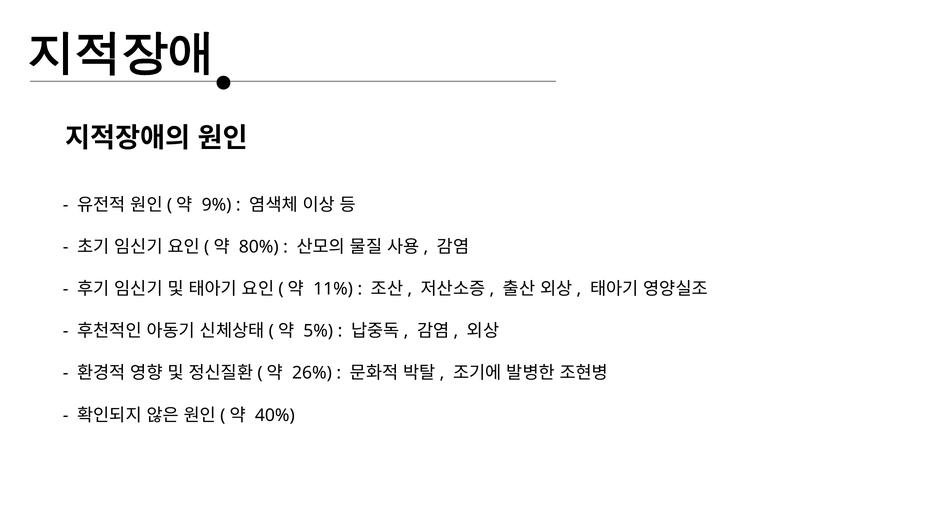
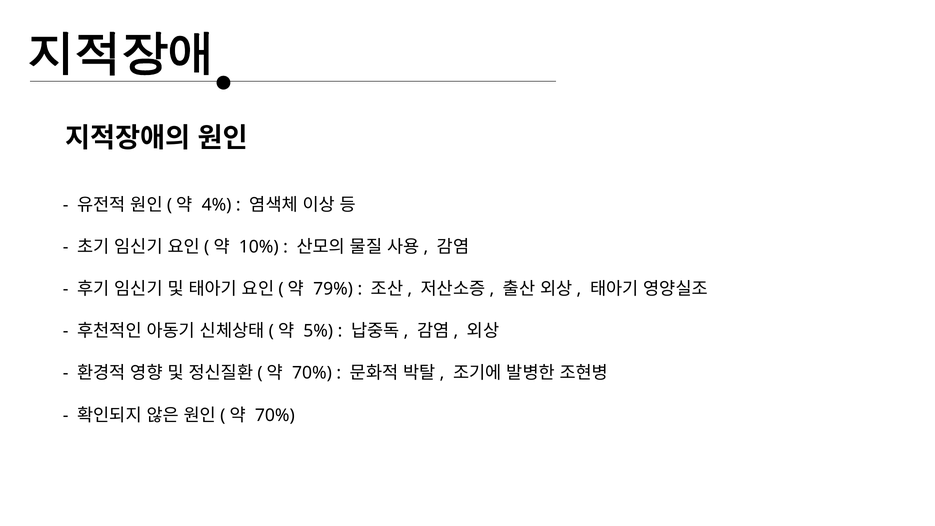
9%: 9% -> 4%
80%: 80% -> 10%
11%: 11% -> 79%
26% at (312, 373): 26% -> 70%
40% at (275, 415): 40% -> 70%
